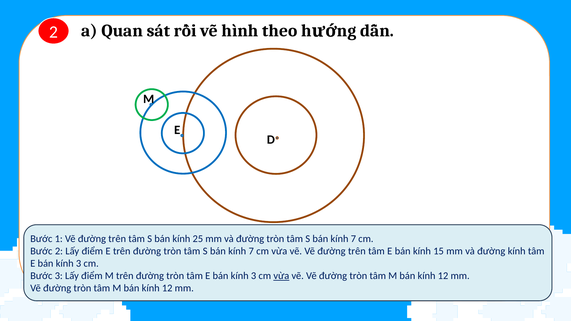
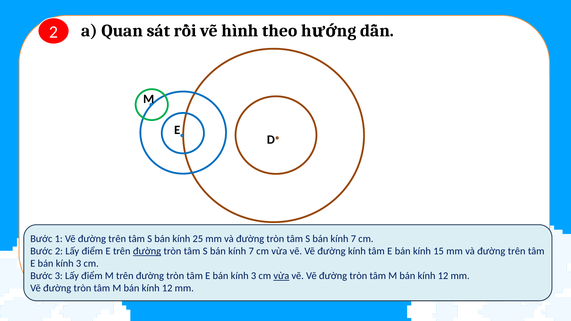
đường at (147, 251) underline: none -> present
vẽ Vẽ đường trên: trên -> kính
và đường kính: kính -> trên
